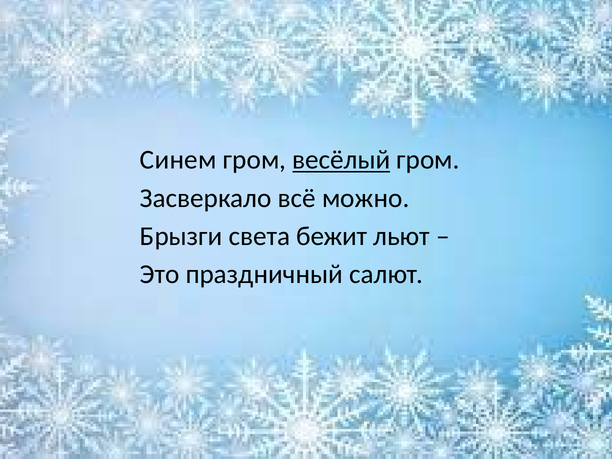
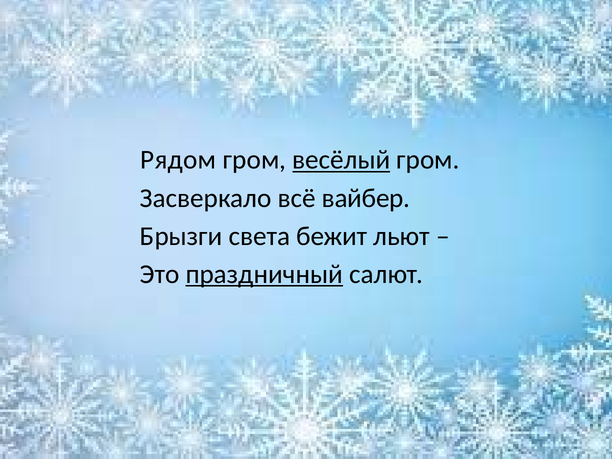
Синем: Синем -> Рядом
можно: можно -> вайбер
праздничный underline: none -> present
